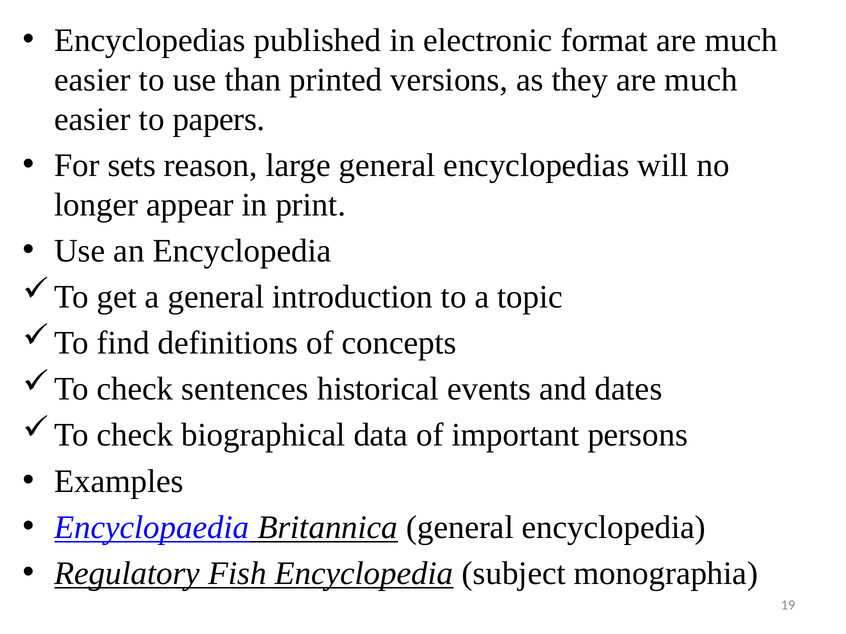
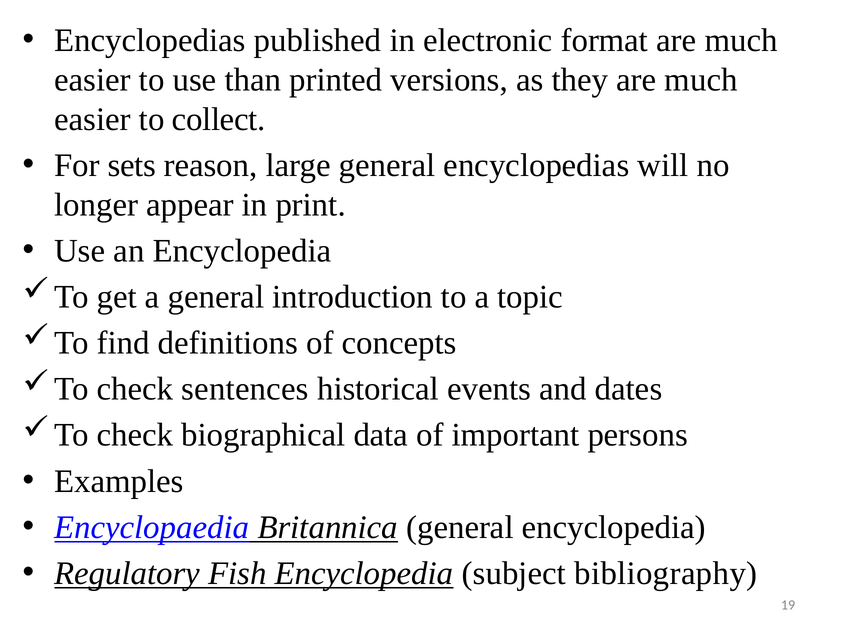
papers: papers -> collect
monographia: monographia -> bibliography
